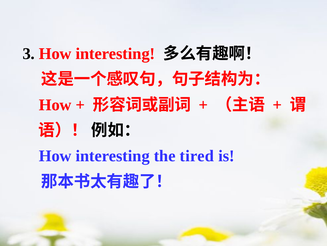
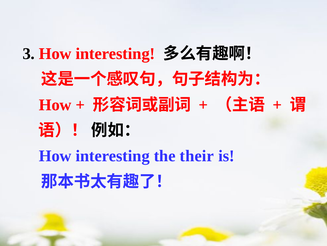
tired: tired -> their
